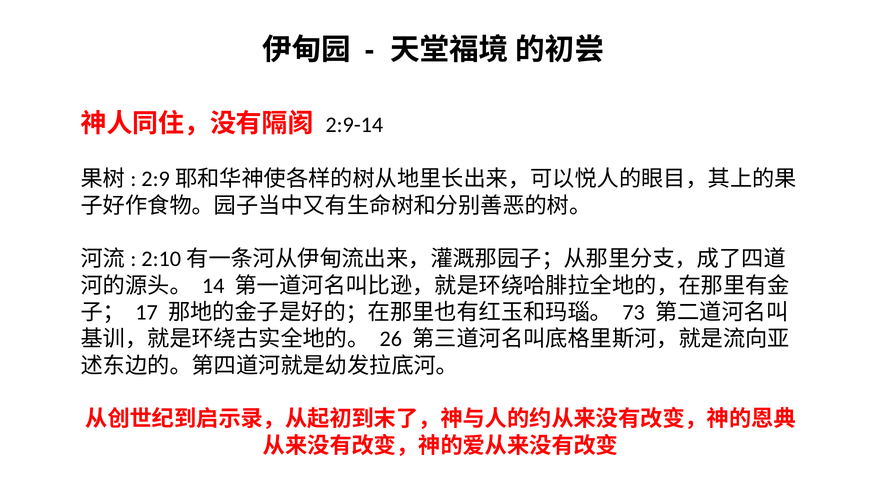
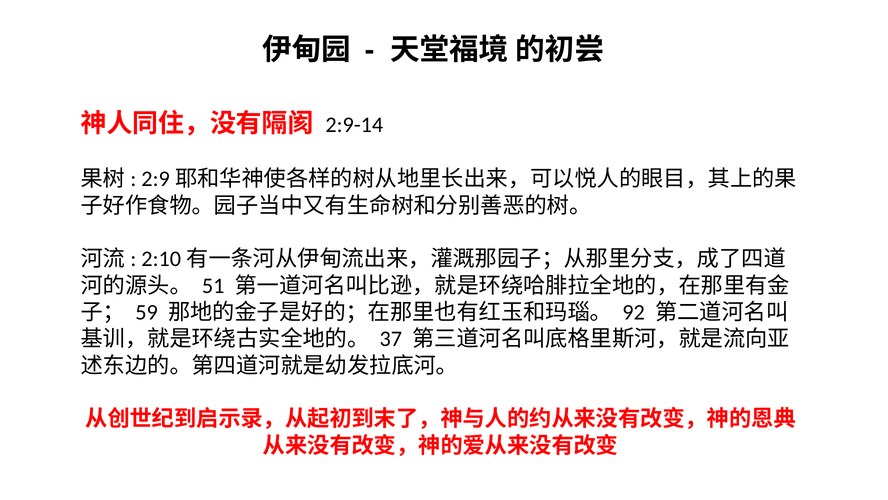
14: 14 -> 51
17: 17 -> 59
73: 73 -> 92
26: 26 -> 37
